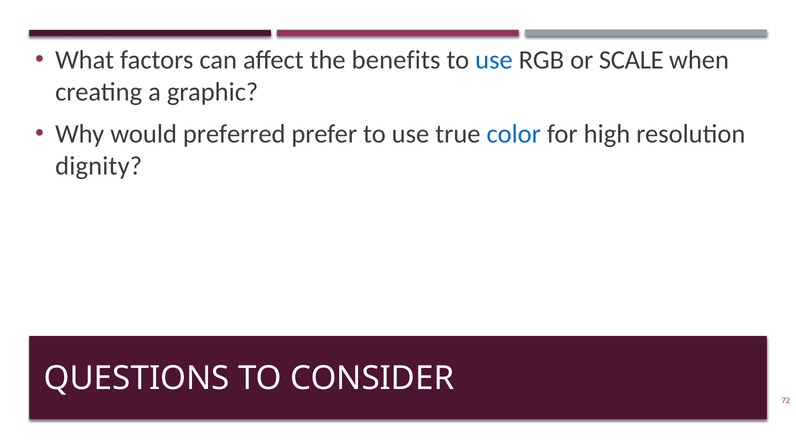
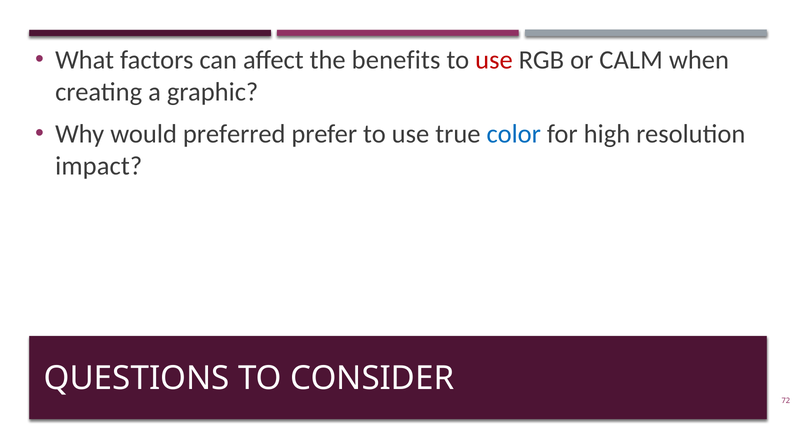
use at (494, 60) colour: blue -> red
SCALE: SCALE -> CALM
dignity: dignity -> impact
